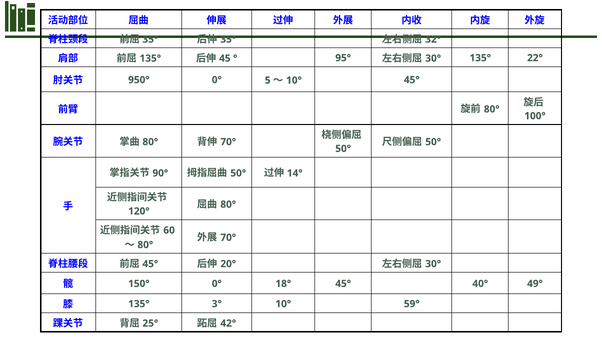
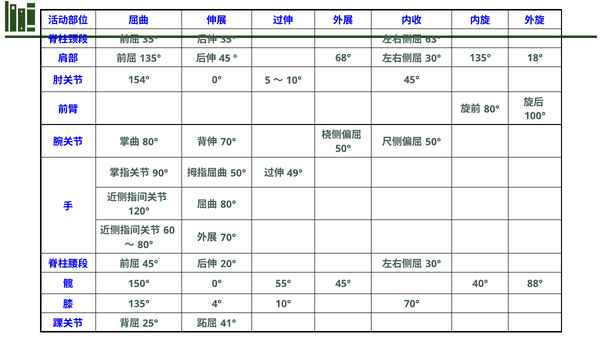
32°: 32° -> 63°
95°: 95° -> 68°
22°: 22° -> 18°
950°: 950° -> 154°
14°: 14° -> 49°
18°: 18° -> 55°
49°: 49° -> 88°
3°: 3° -> 4°
10° 59°: 59° -> 70°
42°: 42° -> 41°
